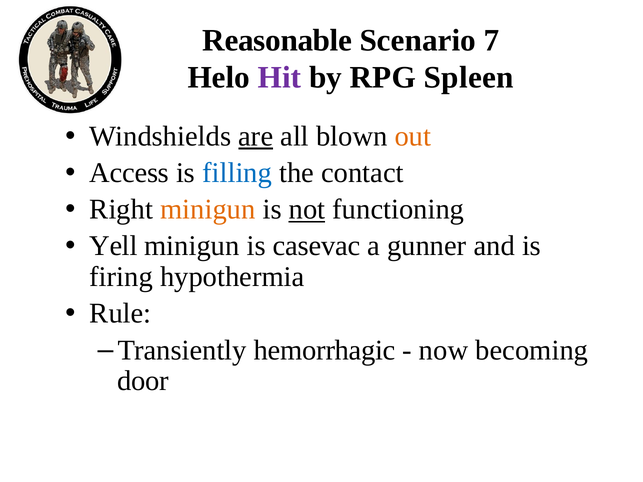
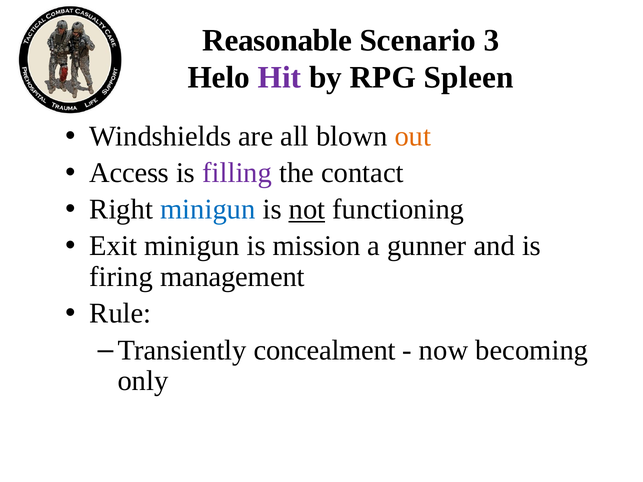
7: 7 -> 3
are underline: present -> none
filling colour: blue -> purple
minigun at (208, 210) colour: orange -> blue
Yell: Yell -> Exit
casevac: casevac -> mission
hypothermia: hypothermia -> management
hemorrhagic: hemorrhagic -> concealment
door: door -> only
